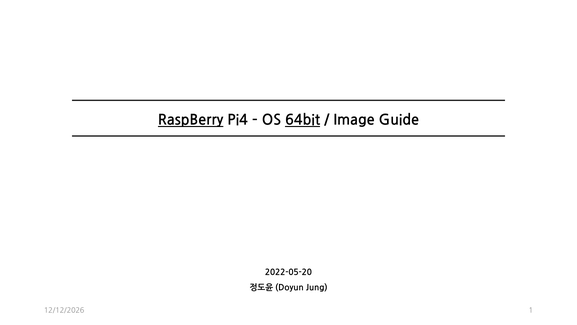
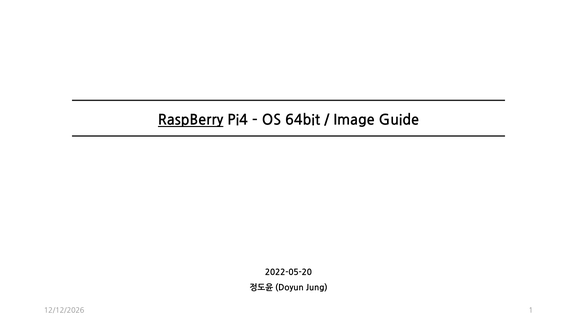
64bit underline: present -> none
